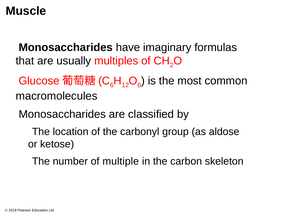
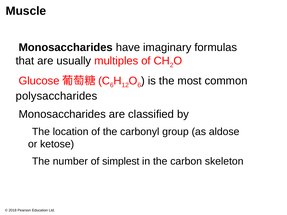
macromolecules: macromolecules -> polysaccharides
multiple: multiple -> simplest
